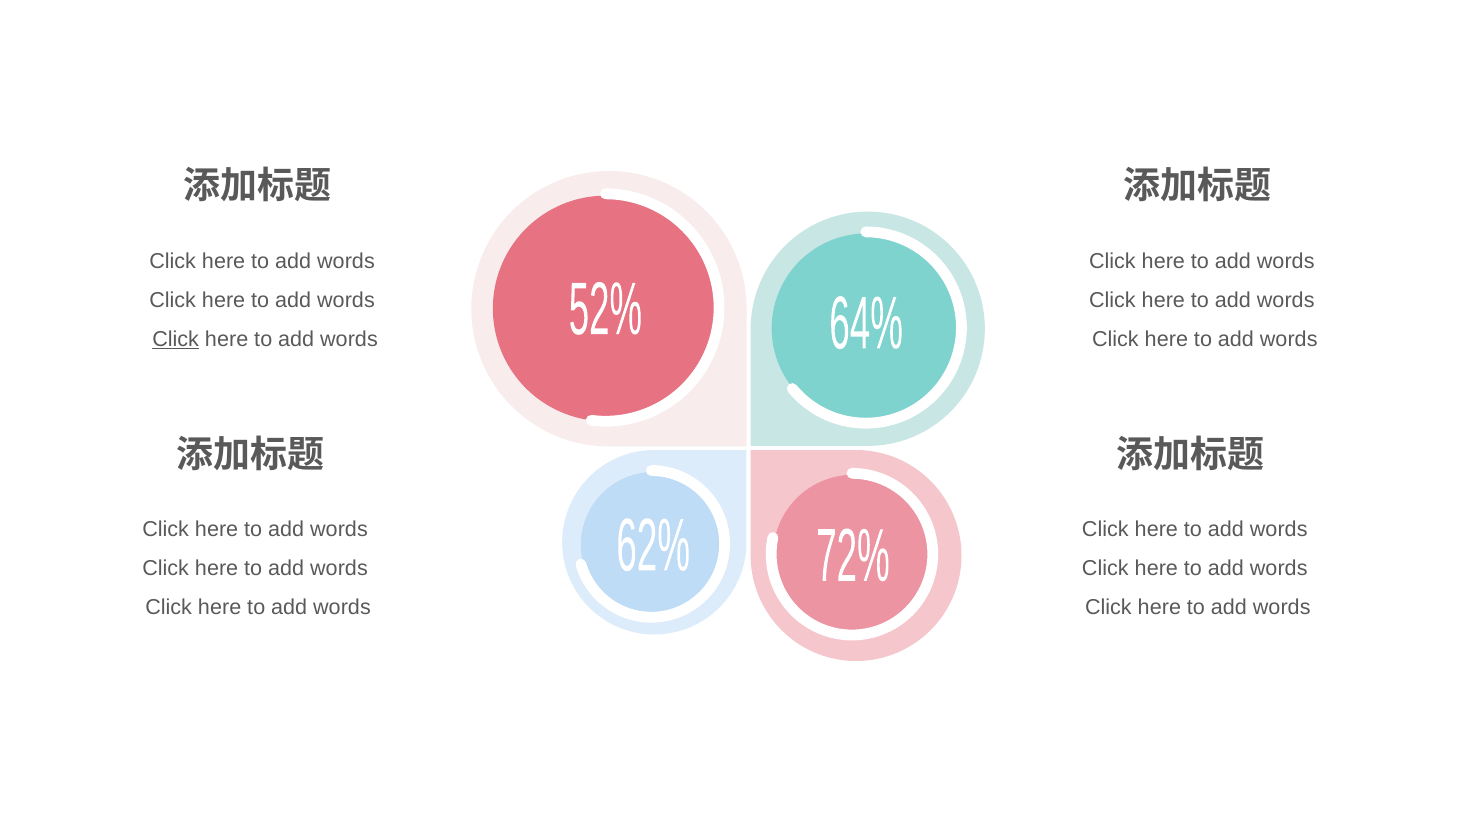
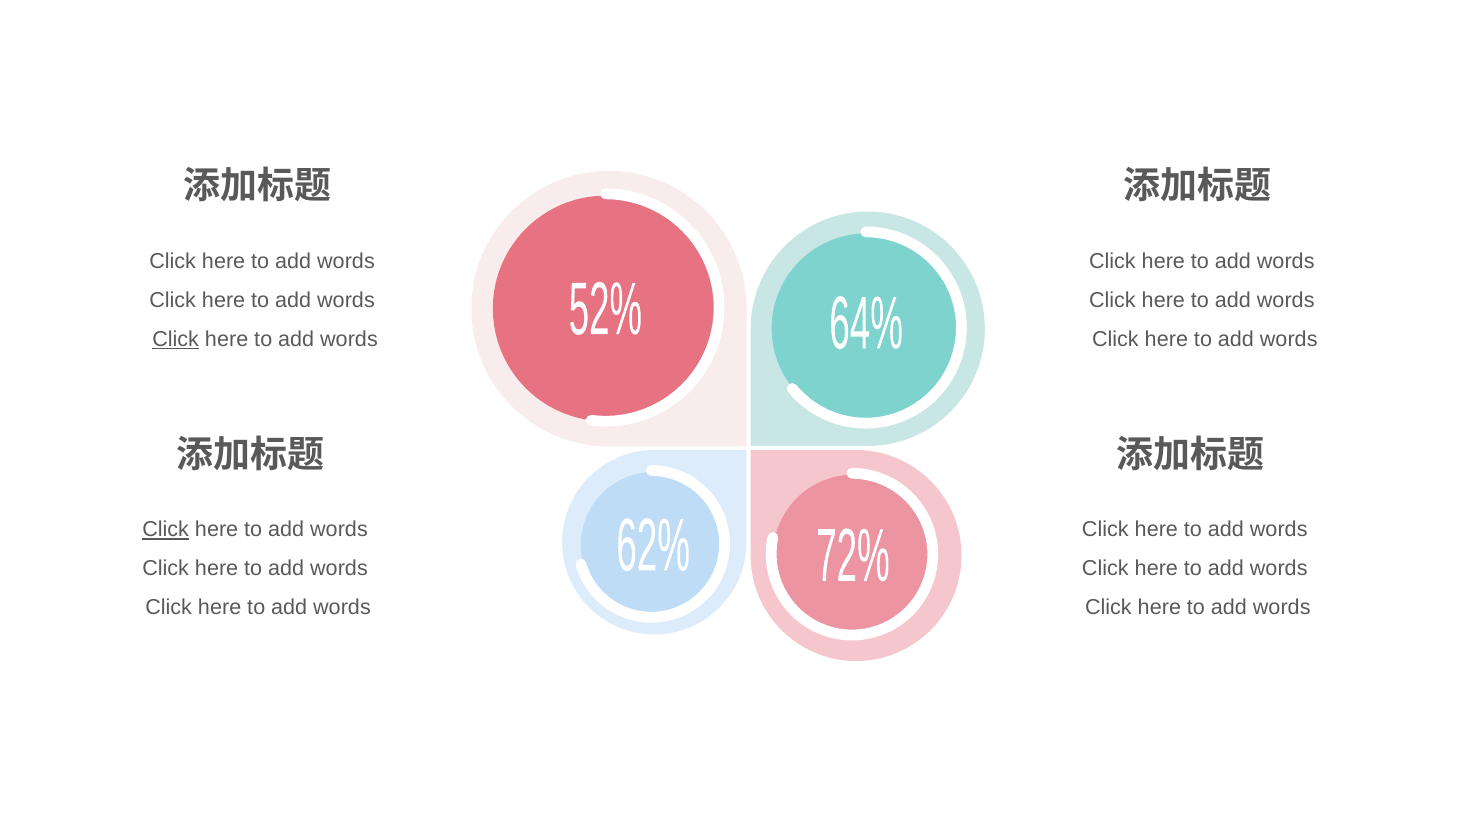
Click at (166, 529) underline: none -> present
